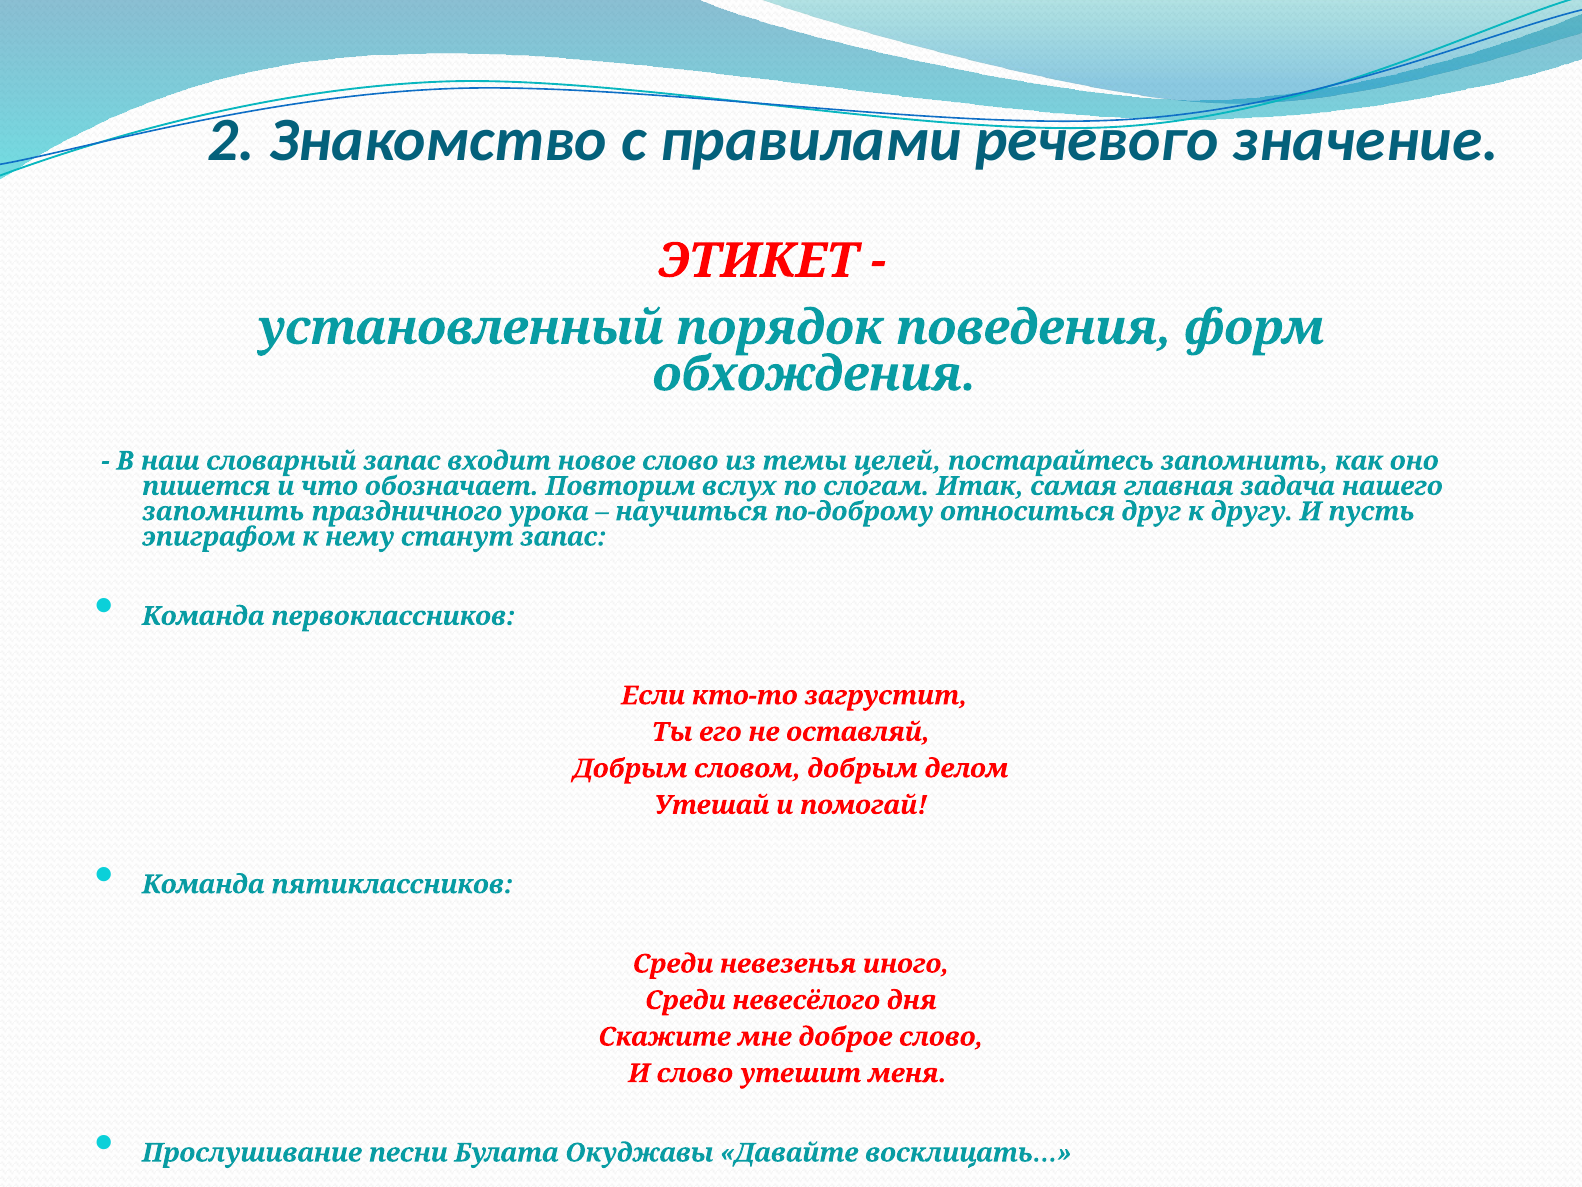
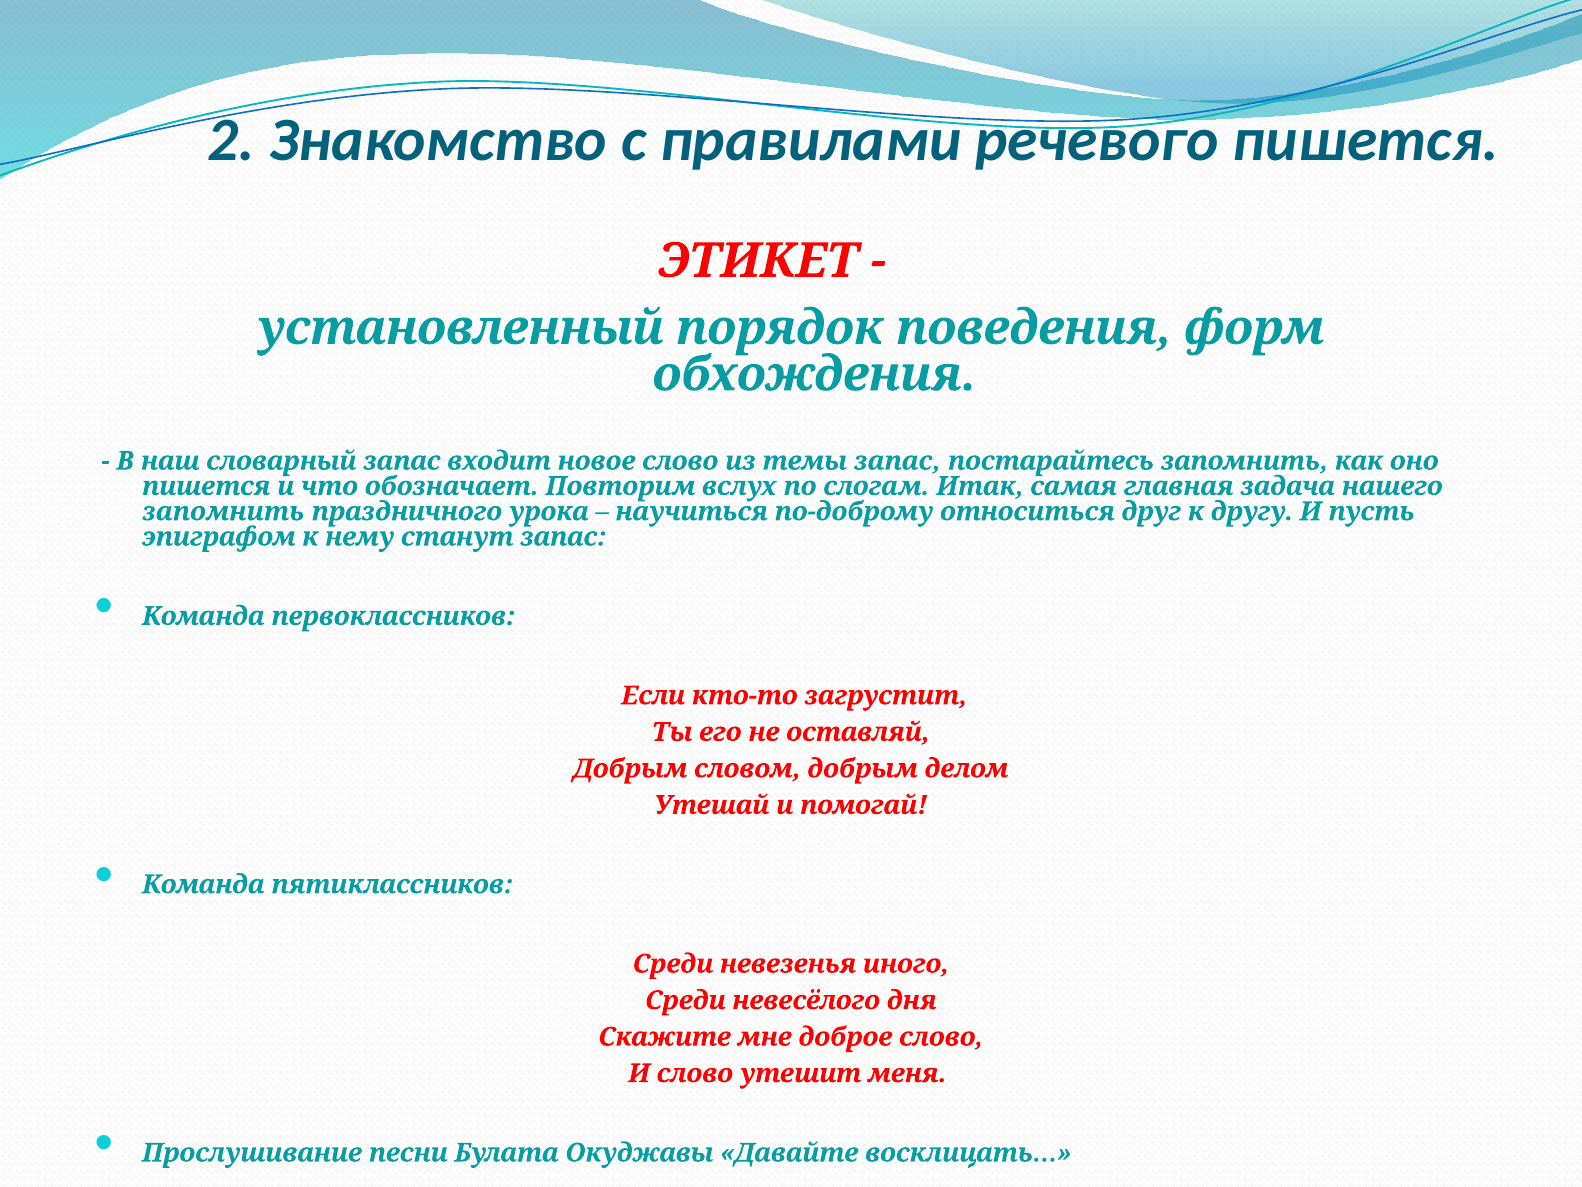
речевого значение: значение -> пишется
темы целей: целей -> запас
